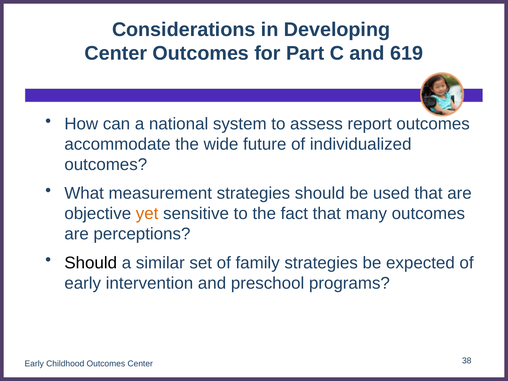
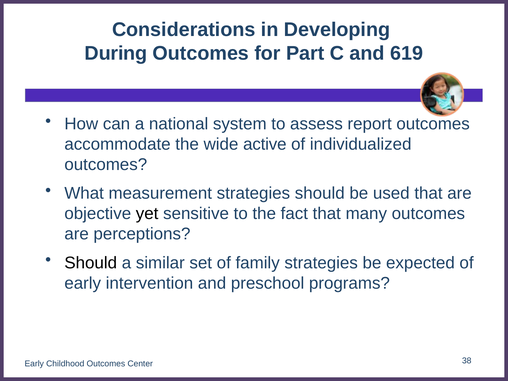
Center at (116, 53): Center -> During
future: future -> active
yet colour: orange -> black
